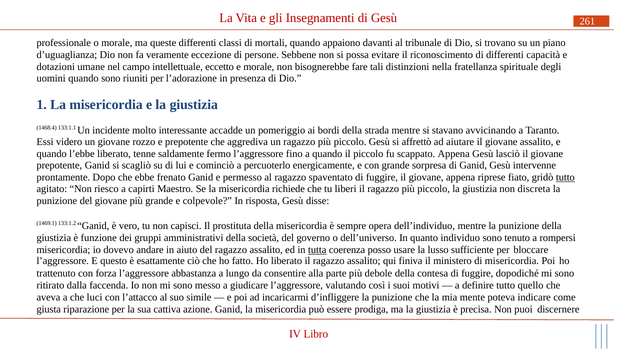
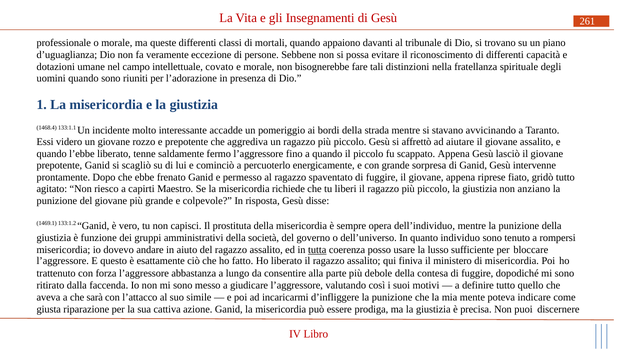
eccetto: eccetto -> covato
tutto at (565, 177) underline: present -> none
discreta: discreta -> anziano
luci: luci -> sarà
